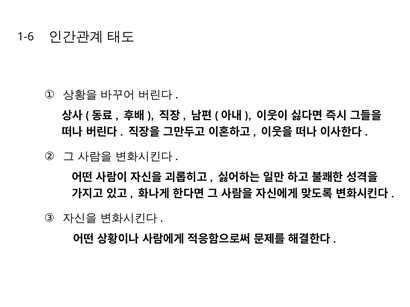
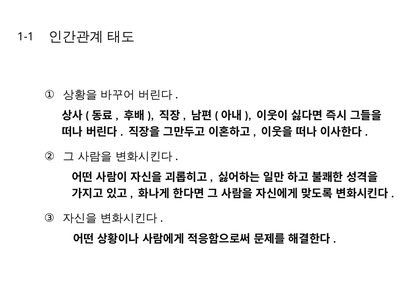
1-6: 1-6 -> 1-1
